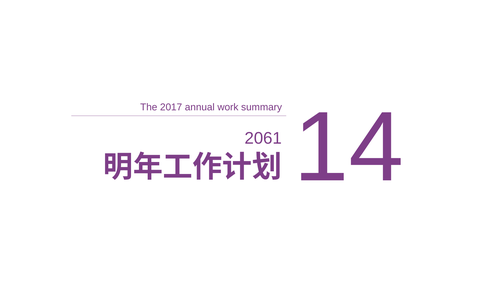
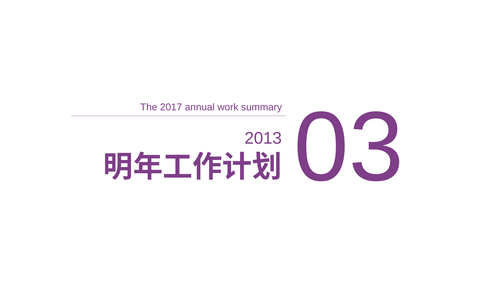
14: 14 -> 03
2061: 2061 -> 2013
